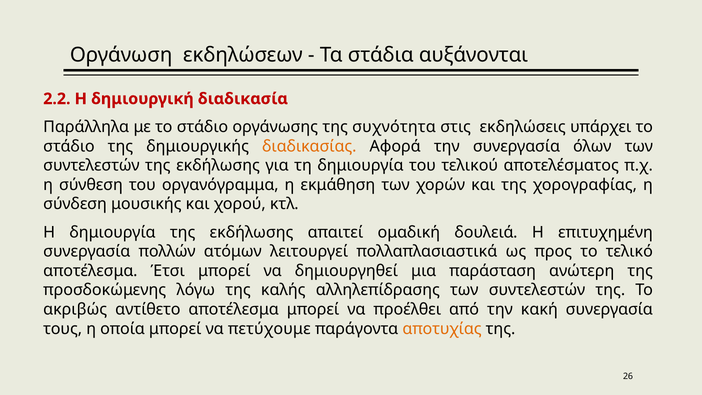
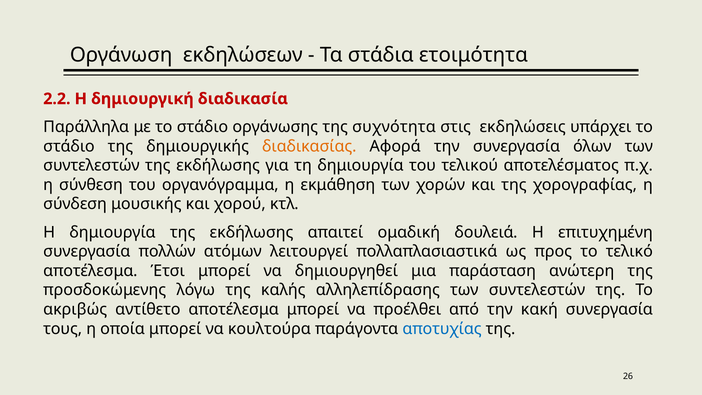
αυξάνονται: αυξάνονται -> ετοιμότητα
πετύχουμε: πετύχουμε -> κουλτούρα
αποτυχίας colour: orange -> blue
